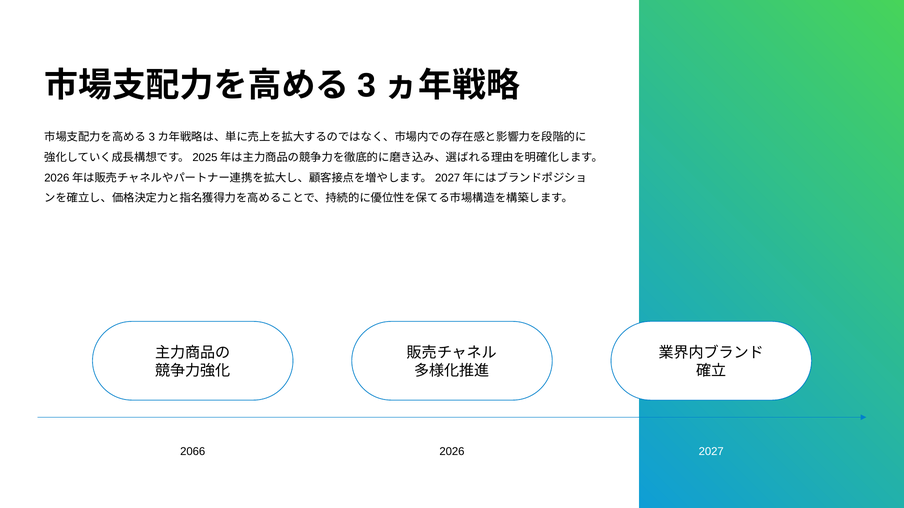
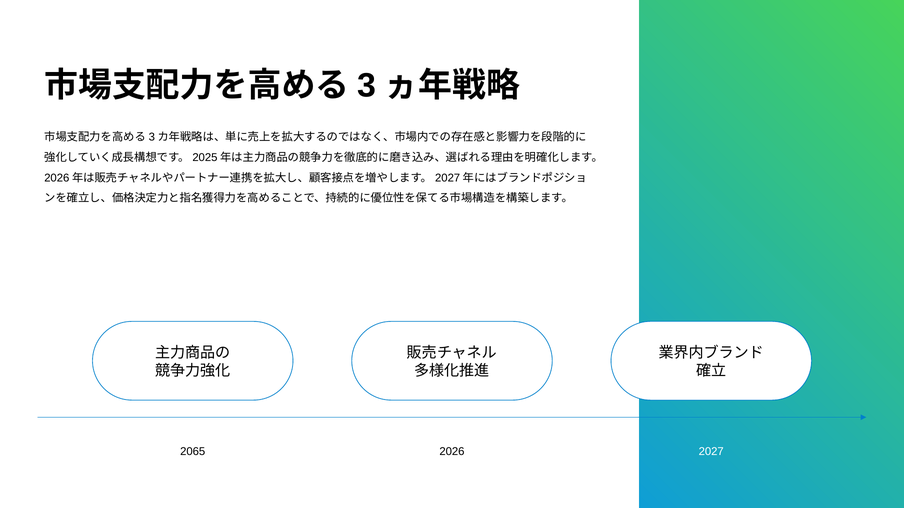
2066: 2066 -> 2065
